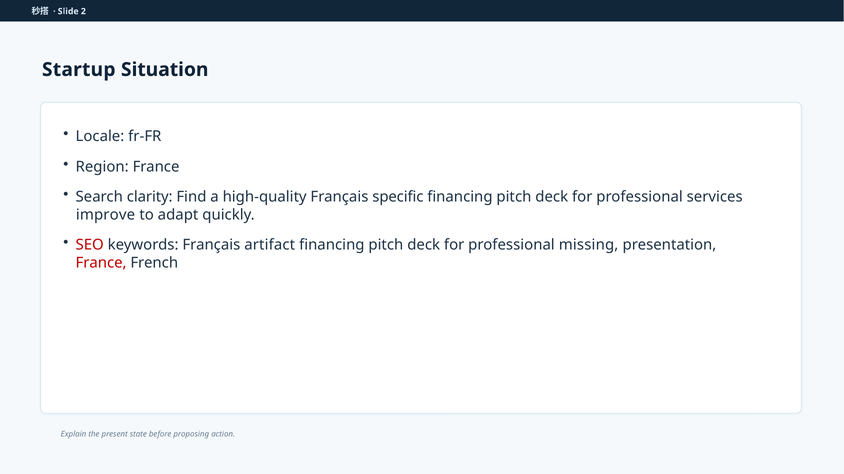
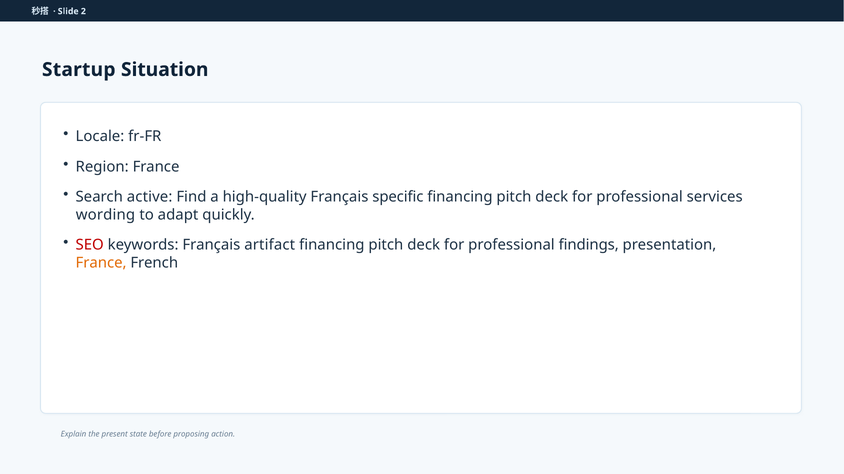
clarity: clarity -> active
improve: improve -> wording
missing: missing -> findings
France at (101, 263) colour: red -> orange
